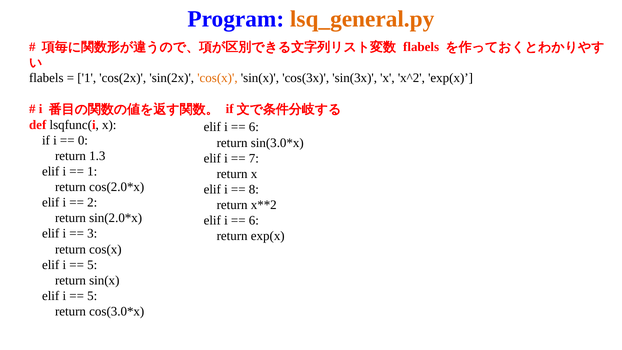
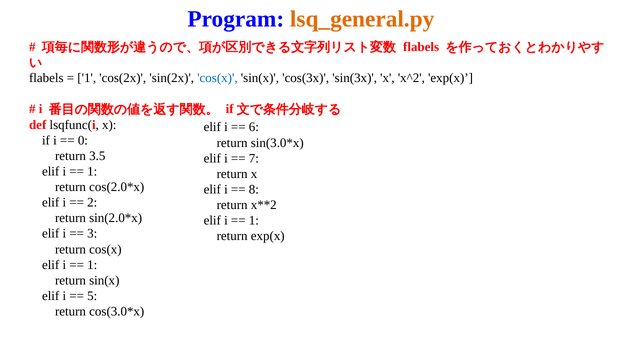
cos(x at (217, 78) colour: orange -> blue
1.3: 1.3 -> 3.5
6 at (254, 220): 6 -> 1
5 at (92, 265): 5 -> 1
